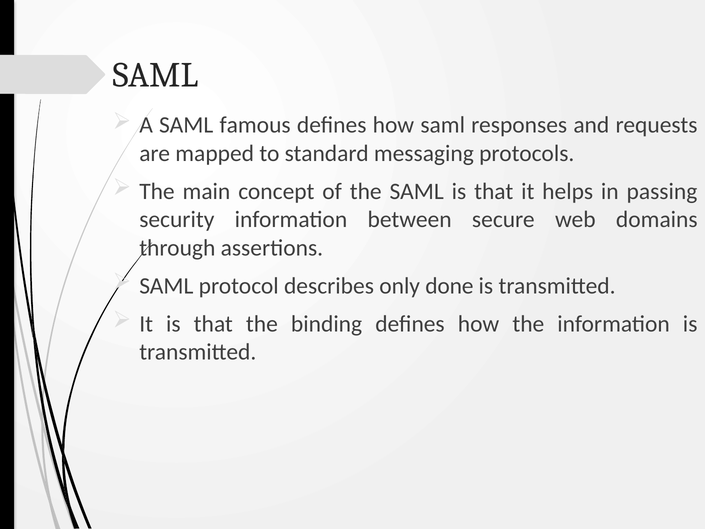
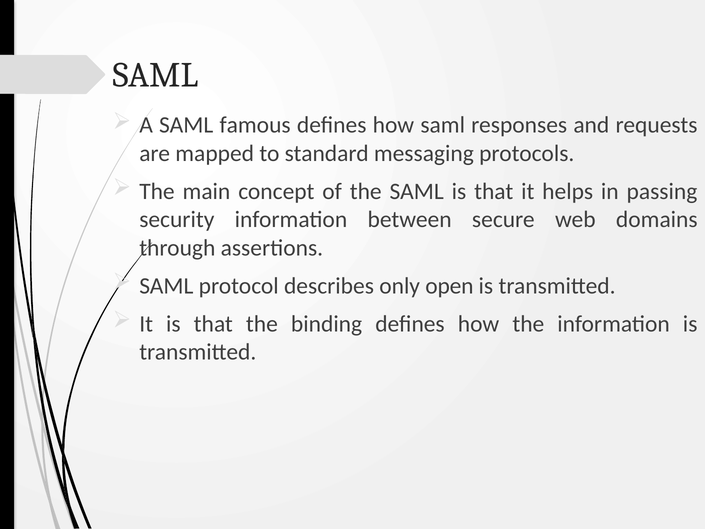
done: done -> open
